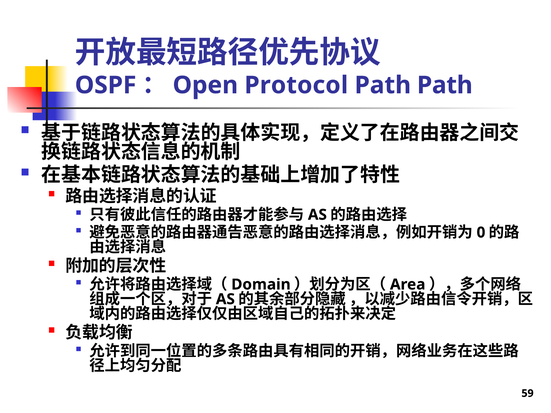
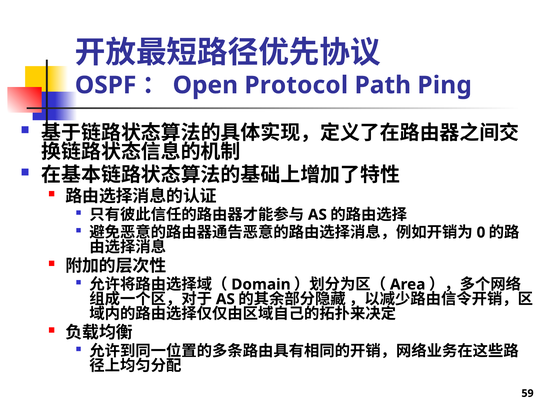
Path Path: Path -> Ping
